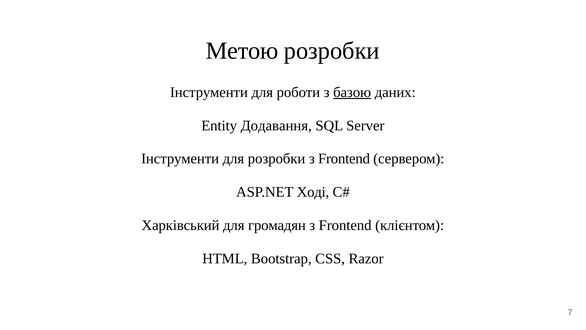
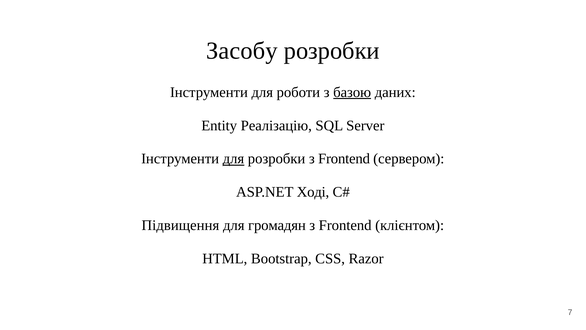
Метою: Метою -> Засобу
Додавання: Додавання -> Реалізацію
для at (233, 159) underline: none -> present
Харківський: Харківський -> Підвищення
